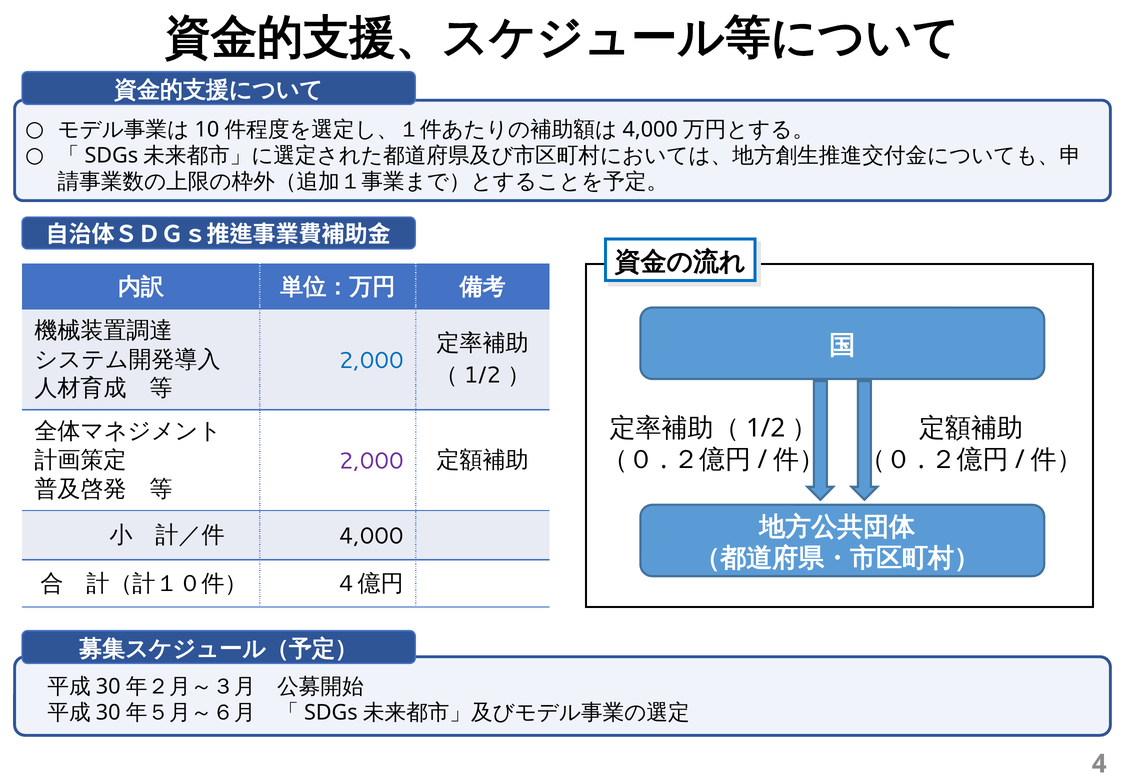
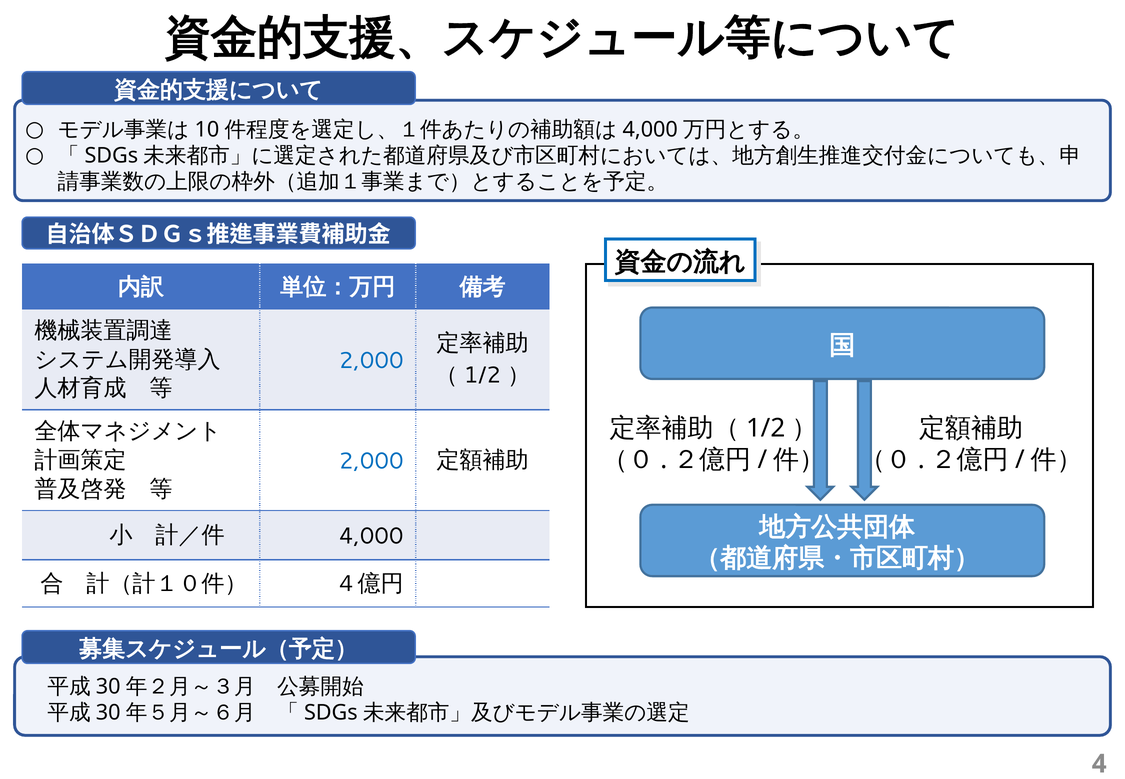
2,000 at (371, 461) colour: purple -> blue
